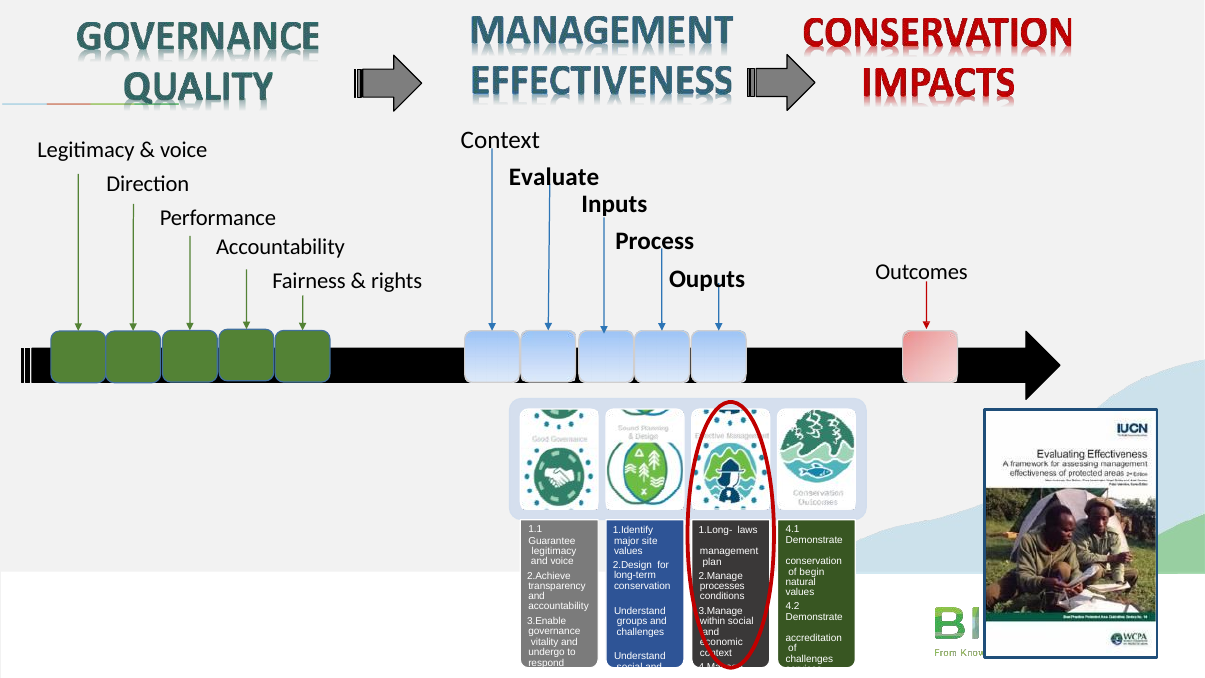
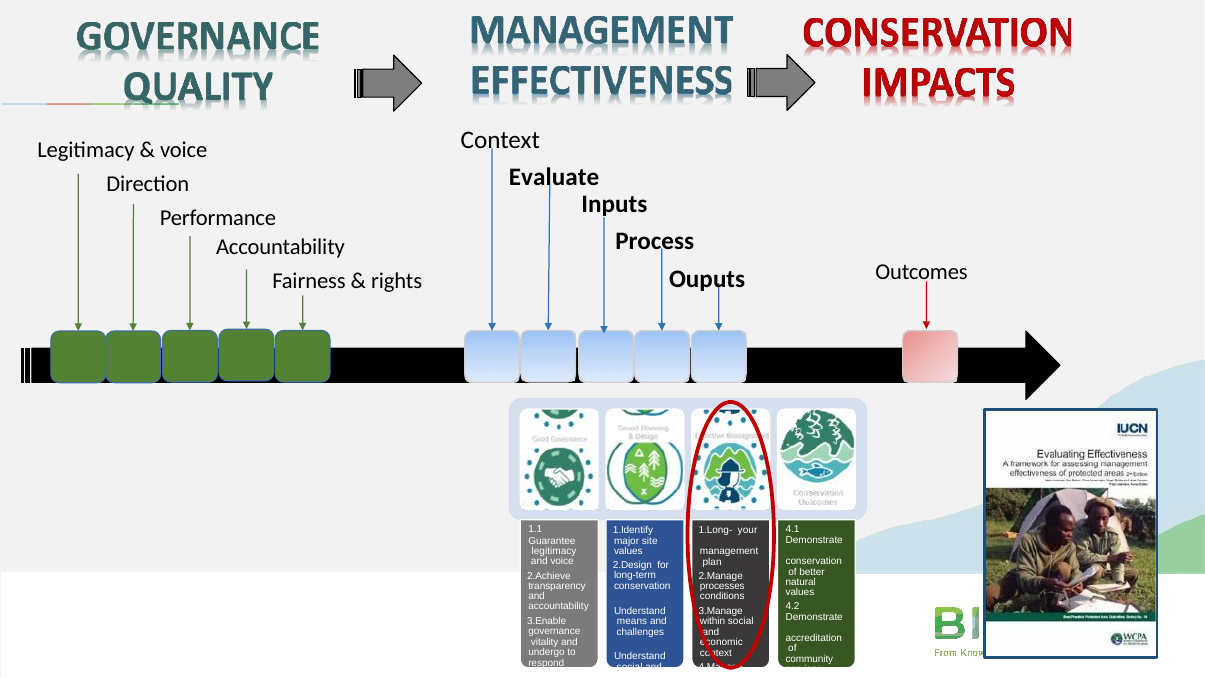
laws: laws -> your
begin: begin -> better
groups: groups -> means
challenges at (809, 659): challenges -> community
